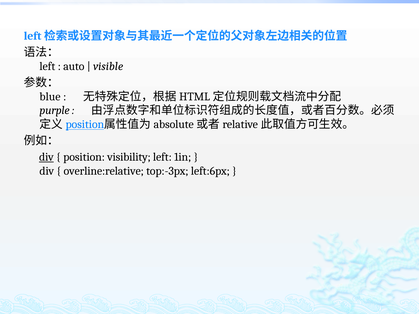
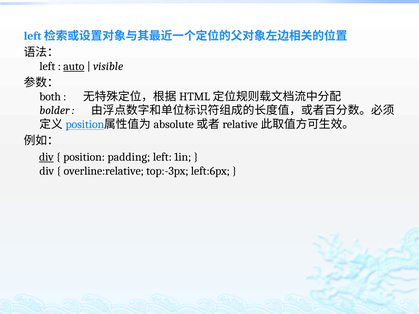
auto underline: none -> present
blue: blue -> both
purple: purple -> bolder
visibility: visibility -> padding
